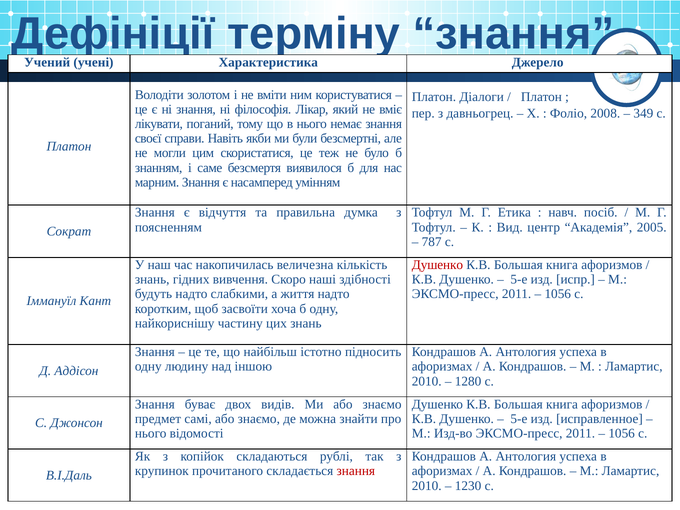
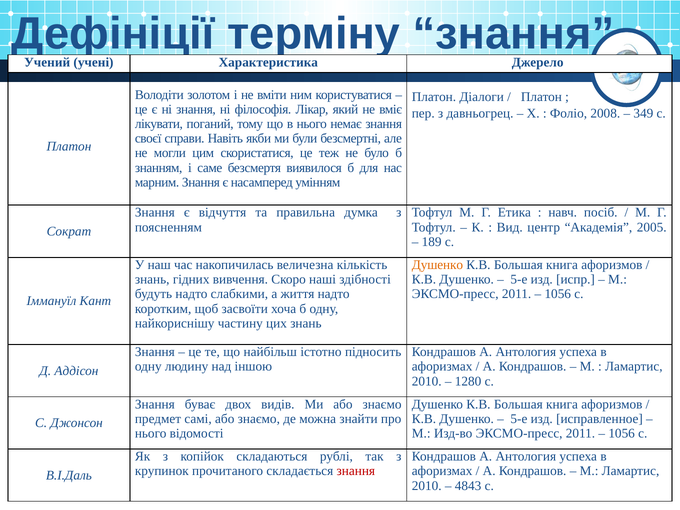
787: 787 -> 189
Душенко at (437, 265) colour: red -> orange
1230: 1230 -> 4843
